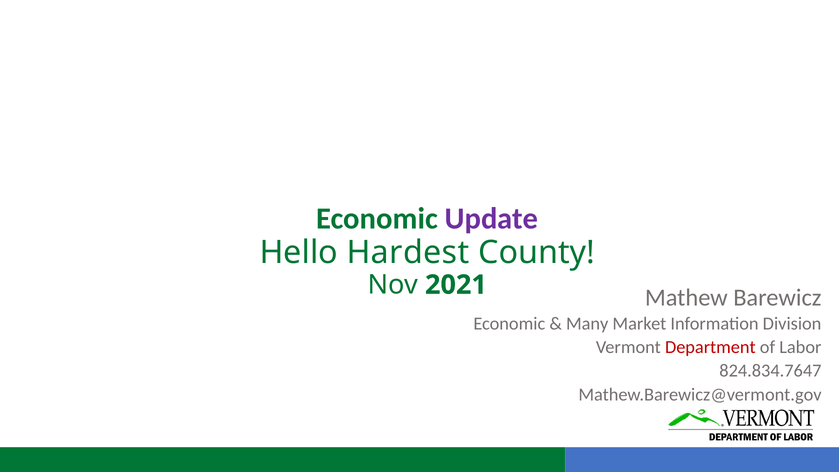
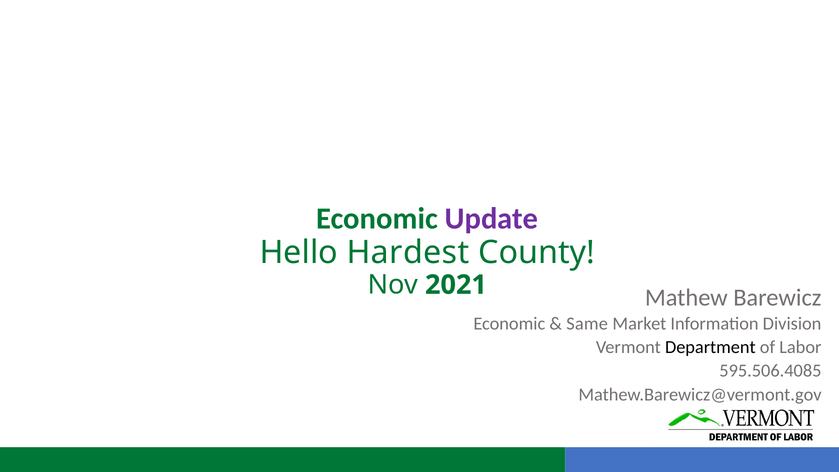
Many: Many -> Same
Department colour: red -> black
824.834.7647: 824.834.7647 -> 595.506.4085
